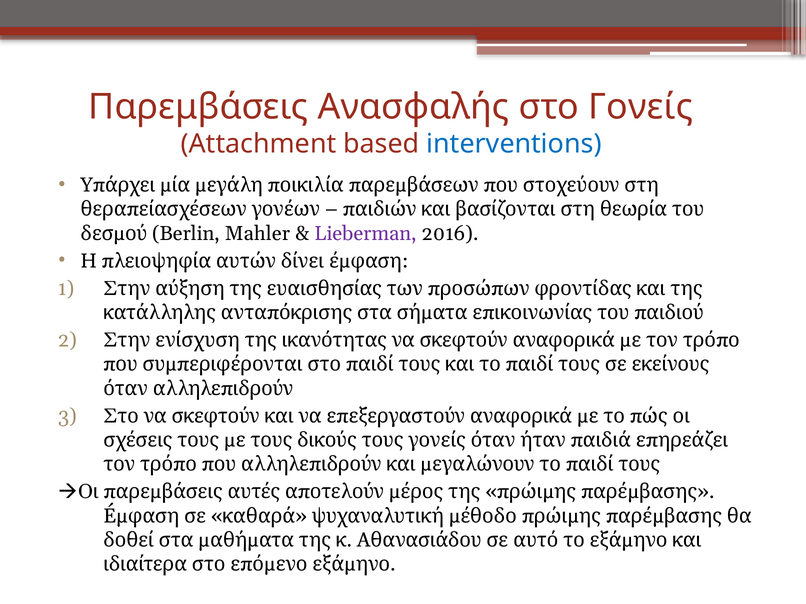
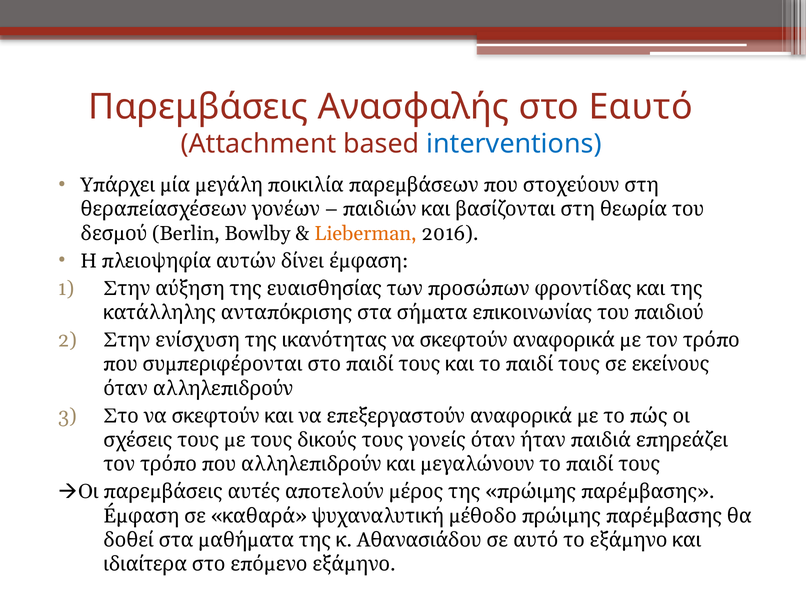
Γονείς: Γονείς -> Εαυτό
Mahler: Mahler -> Bowlby
Lieberman colour: purple -> orange
